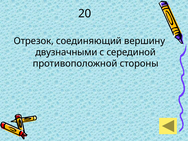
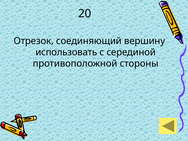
двузначными: двузначными -> использовать
